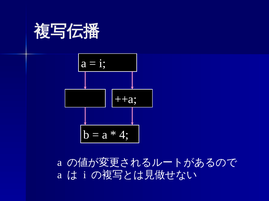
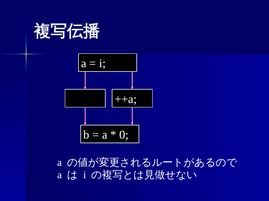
4: 4 -> 0
